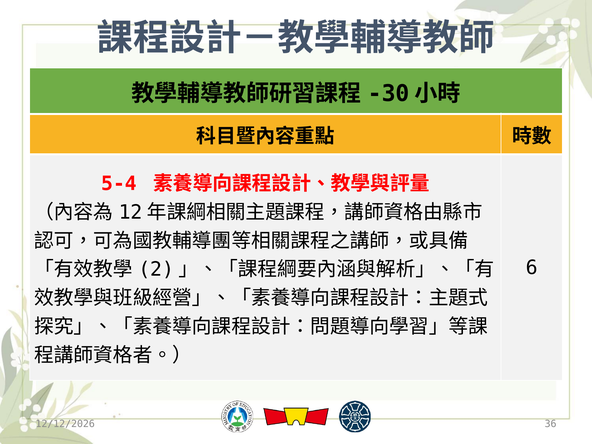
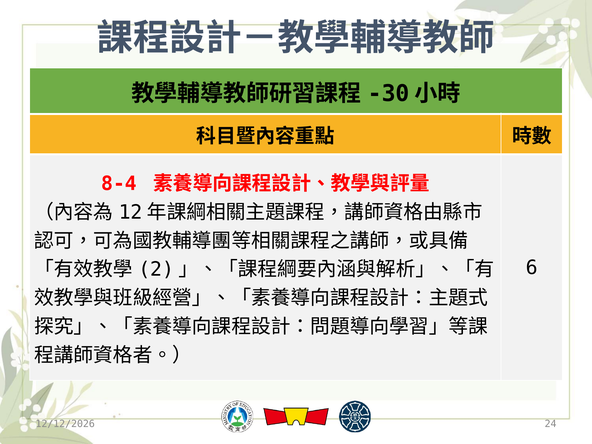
5-4: 5-4 -> 8-4
36: 36 -> 24
